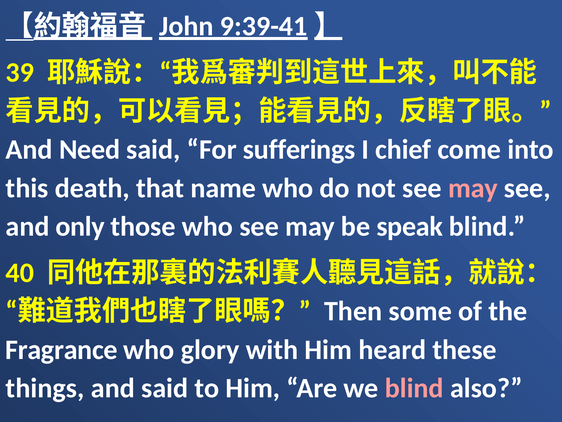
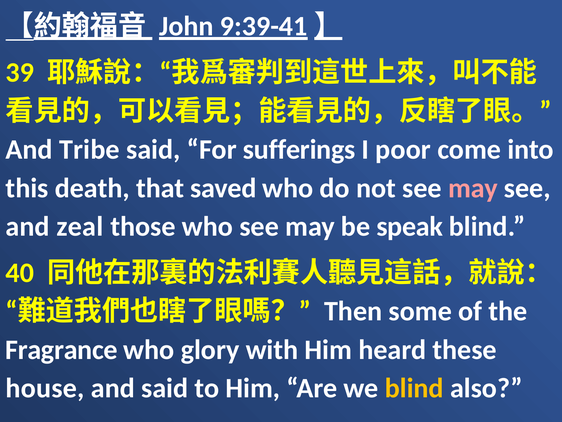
Need: Need -> Tribe
chief: chief -> poor
name: name -> saved
only: only -> zeal
things: things -> house
blind at (414, 388) colour: pink -> yellow
